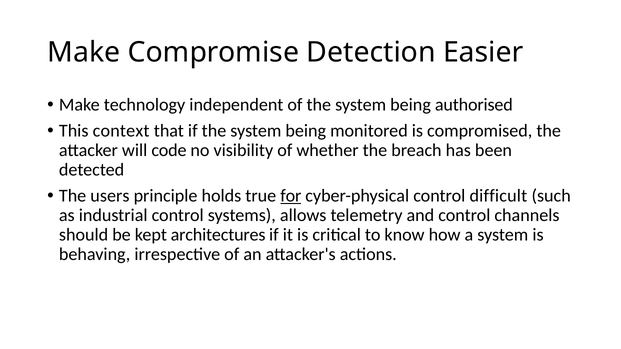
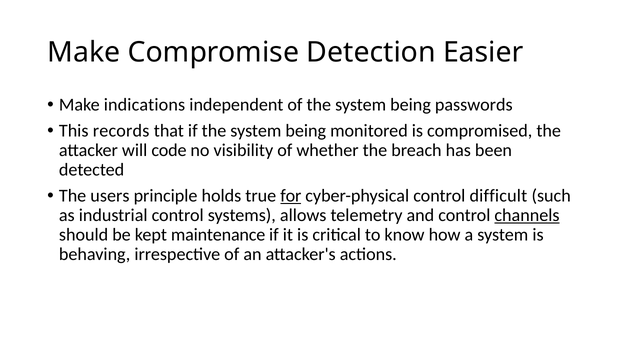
technology: technology -> indications
authorised: authorised -> passwords
context: context -> records
channels underline: none -> present
architectures: architectures -> maintenance
